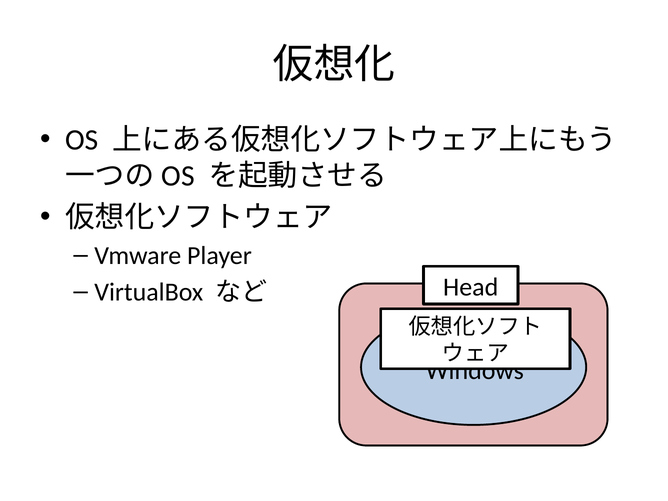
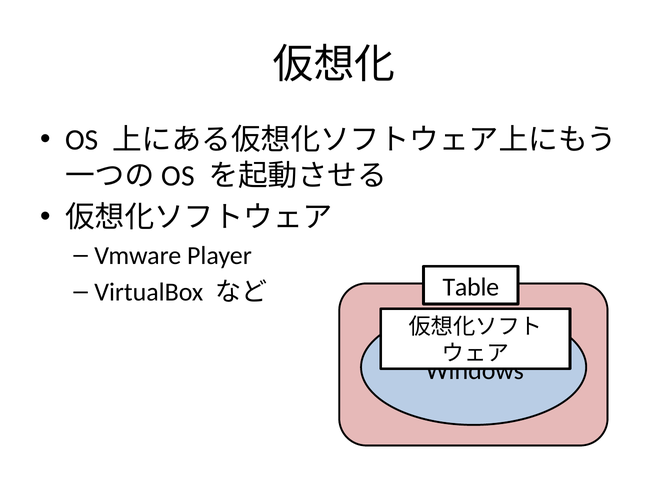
Head: Head -> Table
